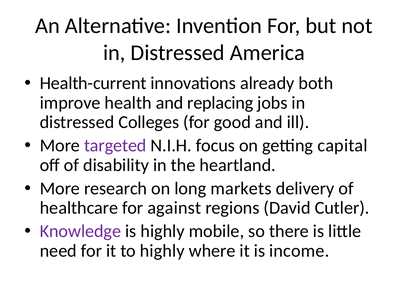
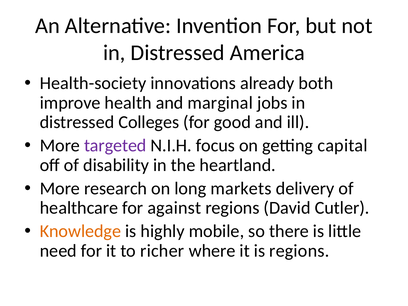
Health-current: Health-current -> Health-society
replacing: replacing -> marginal
Knowledge colour: purple -> orange
to highly: highly -> richer
is income: income -> regions
